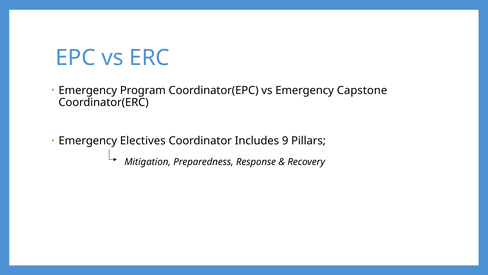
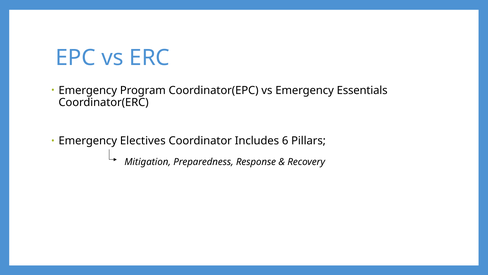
Capstone: Capstone -> Essentials
9: 9 -> 6
